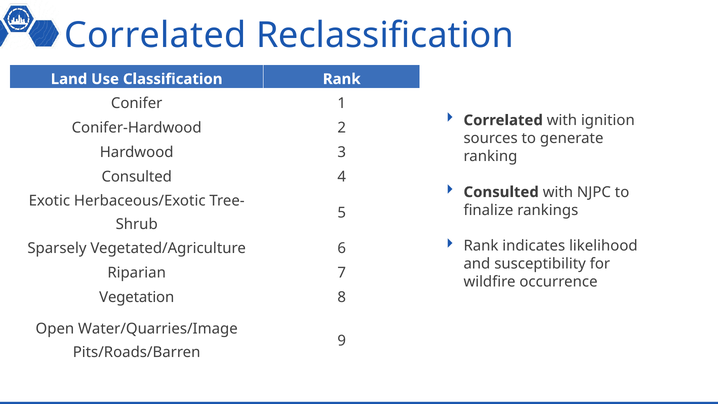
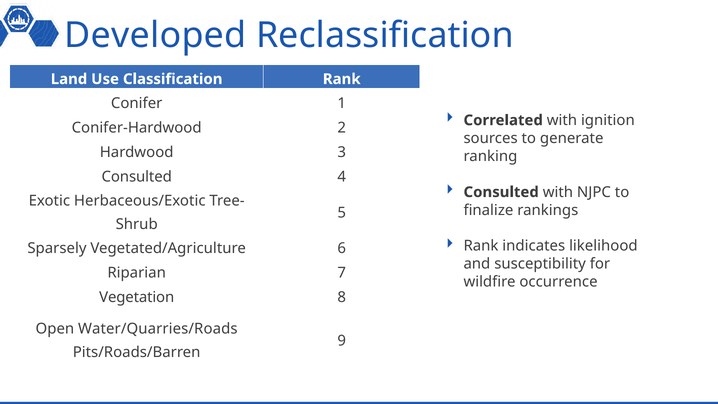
Correlated at (155, 35): Correlated -> Developed
Water/Quarries/Image: Water/Quarries/Image -> Water/Quarries/Roads
